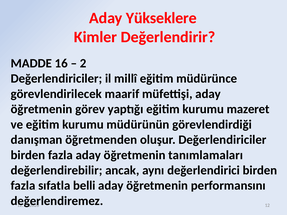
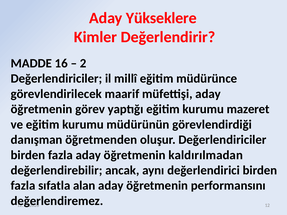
tanımlamaları: tanımlamaları -> kaldırılmadan
belli: belli -> alan
